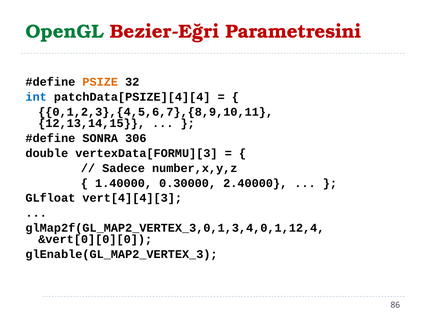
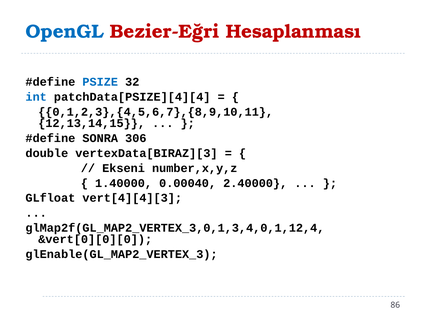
OpenGL colour: green -> blue
Parametresini: Parametresini -> Hesaplanması
PSIZE colour: orange -> blue
vertexData[FORMU][3: vertexData[FORMU][3 -> vertexData[BIRAZ][3
Sadece: Sadece -> Ekseni
0.30000: 0.30000 -> 0.00040
